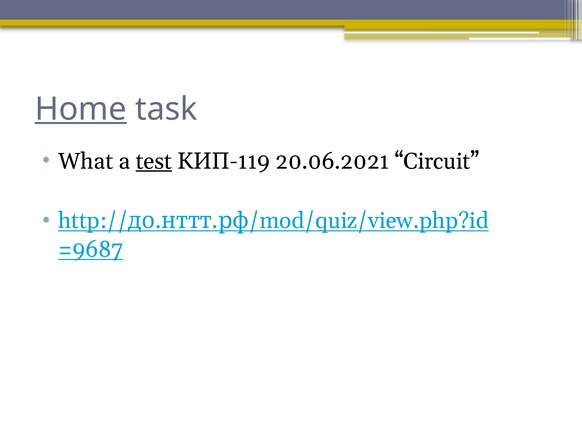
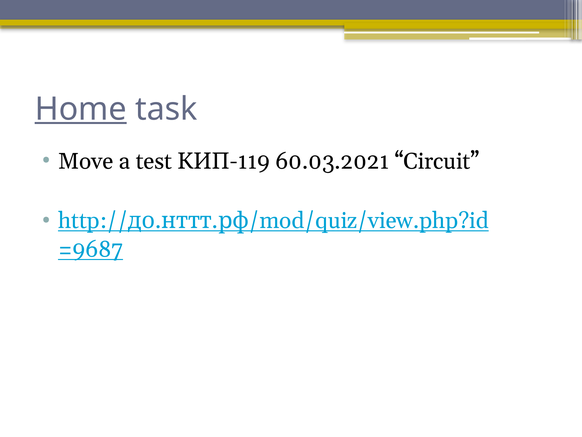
What: What -> Move
test underline: present -> none
20.06.2021: 20.06.2021 -> 60.03.2021
